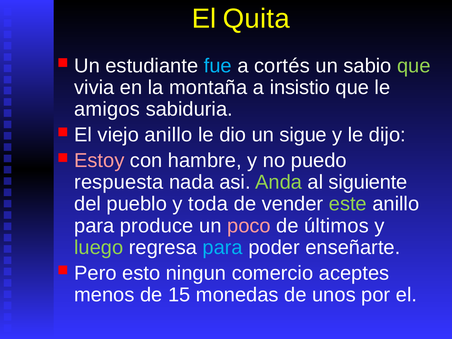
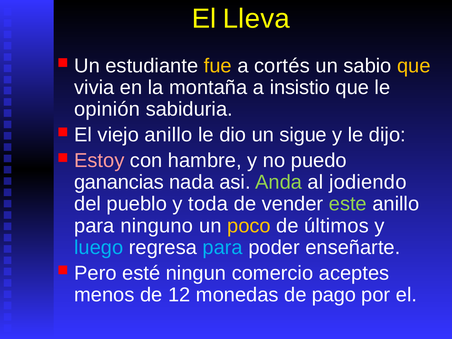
Quita: Quita -> Lleva
fue colour: light blue -> yellow
que at (414, 66) colour: light green -> yellow
amigos: amigos -> opinión
respuesta: respuesta -> ganancias
siguiente: siguiente -> jodiendo
produce: produce -> ninguno
poco colour: pink -> yellow
luego colour: light green -> light blue
esto: esto -> esté
15: 15 -> 12
unos: unos -> pago
